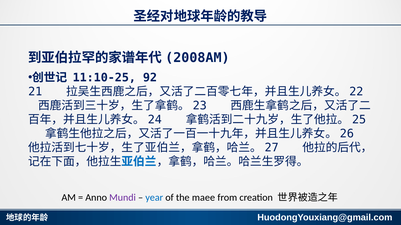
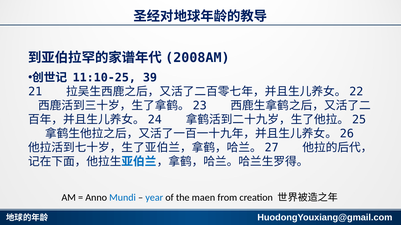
92: 92 -> 39
Mundi colour: purple -> blue
maee: maee -> maen
